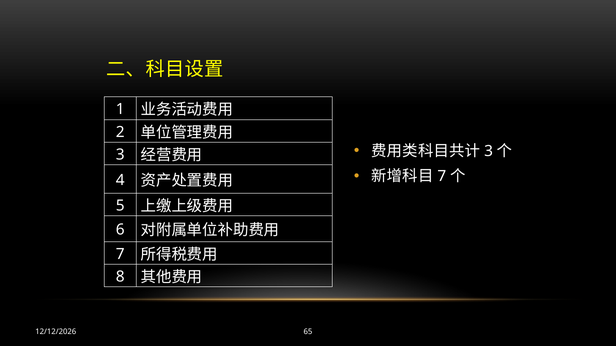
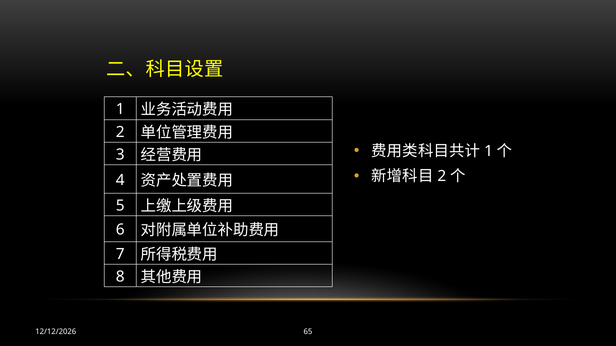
3 at (489, 151): 3 -> 1
7 at (442, 177): 7 -> 2
